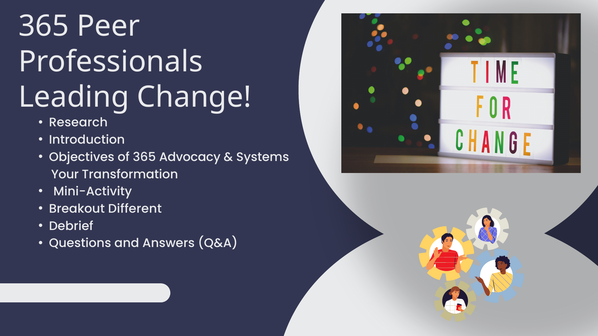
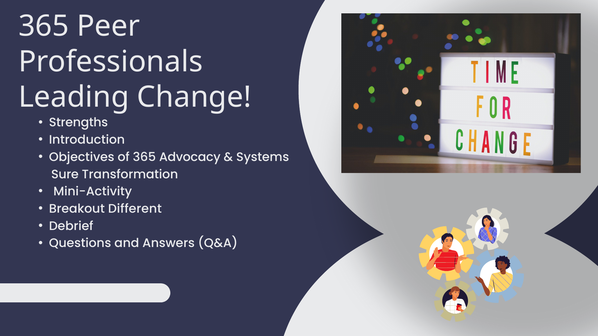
Research: Research -> Strengths
Your: Your -> Sure
